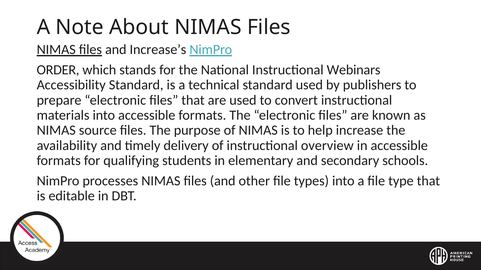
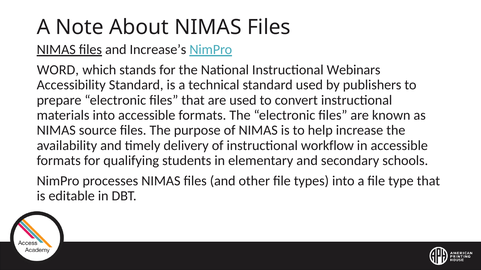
ORDER: ORDER -> WORD
overview: overview -> workflow
